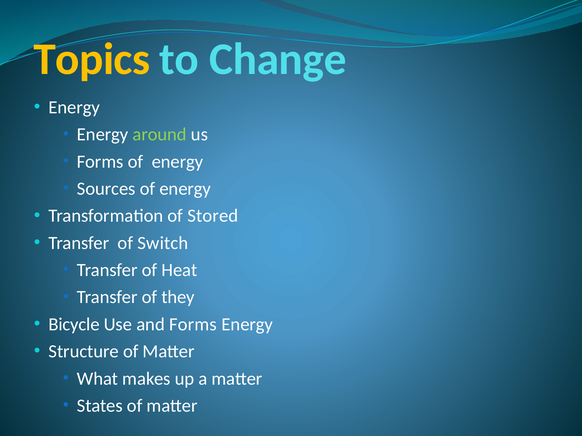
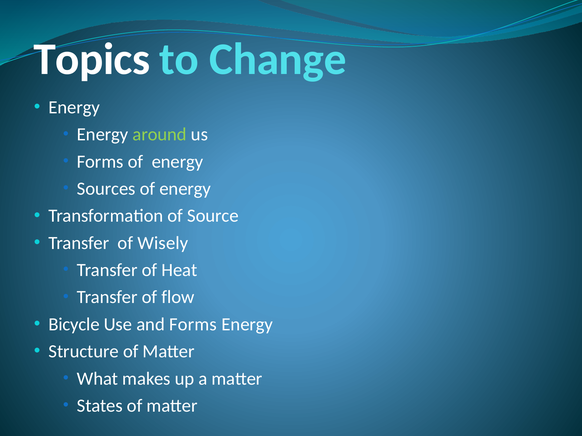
Topics colour: yellow -> white
Stored: Stored -> Source
Switch: Switch -> Wisely
they: they -> flow
